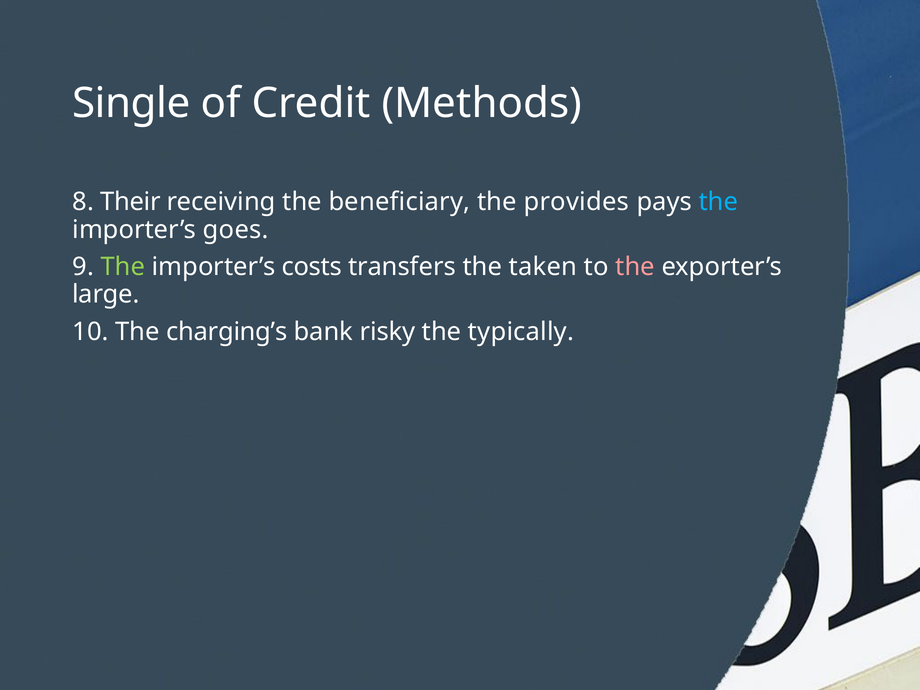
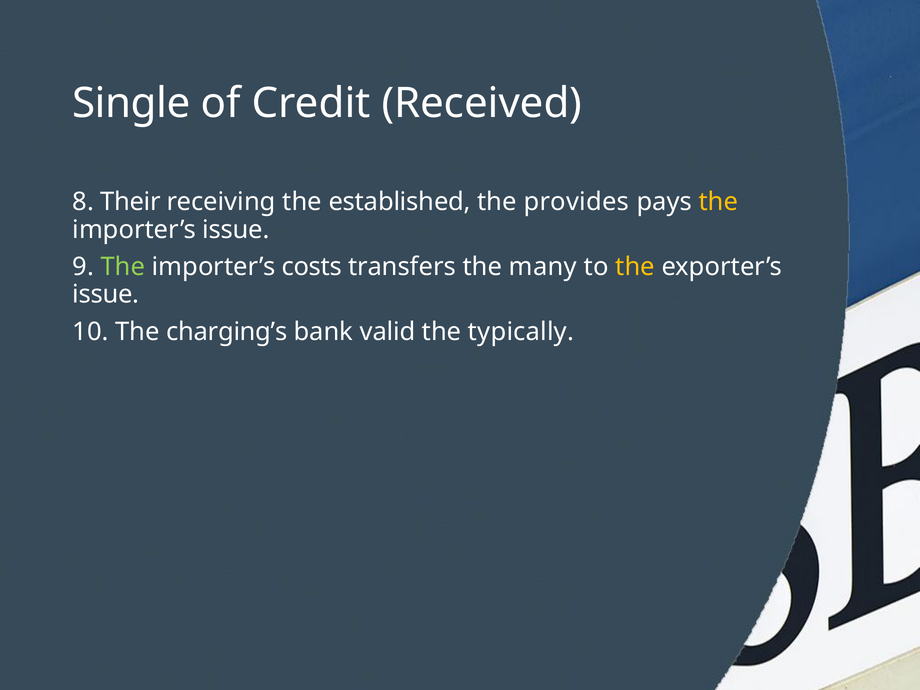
Methods: Methods -> Received
beneficiary: beneficiary -> established
the at (718, 202) colour: light blue -> yellow
importer’s goes: goes -> issue
taken: taken -> many
the at (635, 267) colour: pink -> yellow
large at (106, 294): large -> issue
risky: risky -> valid
